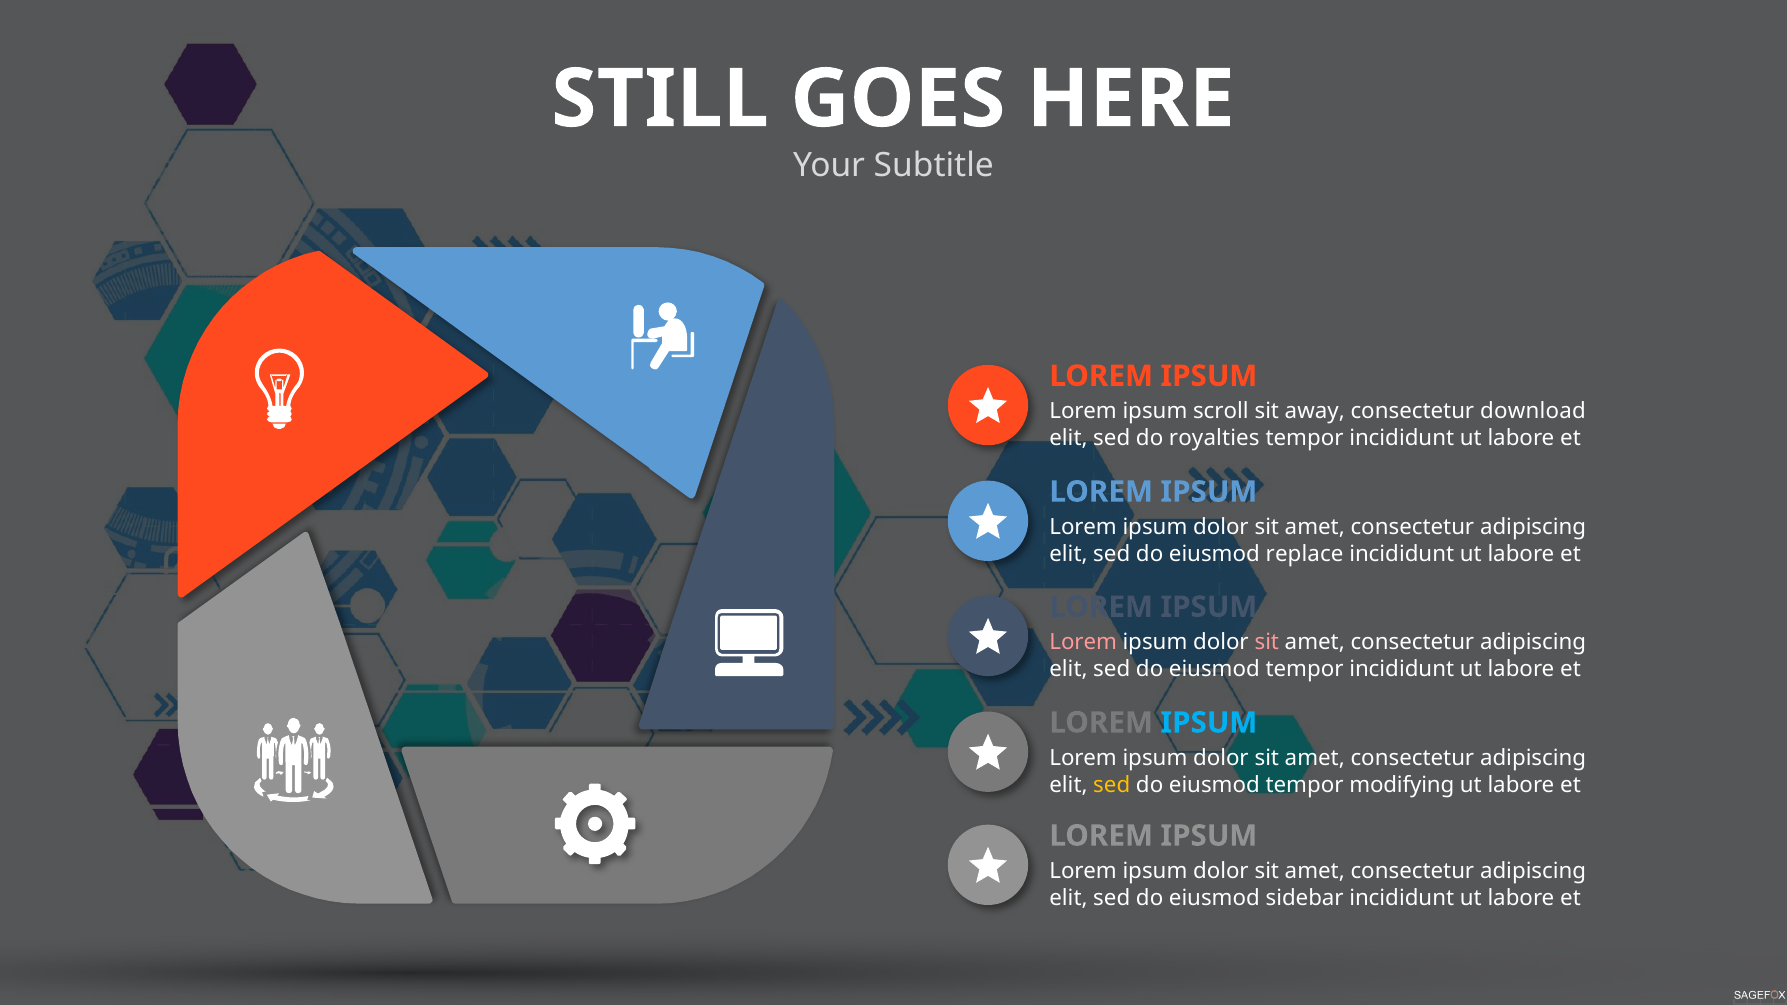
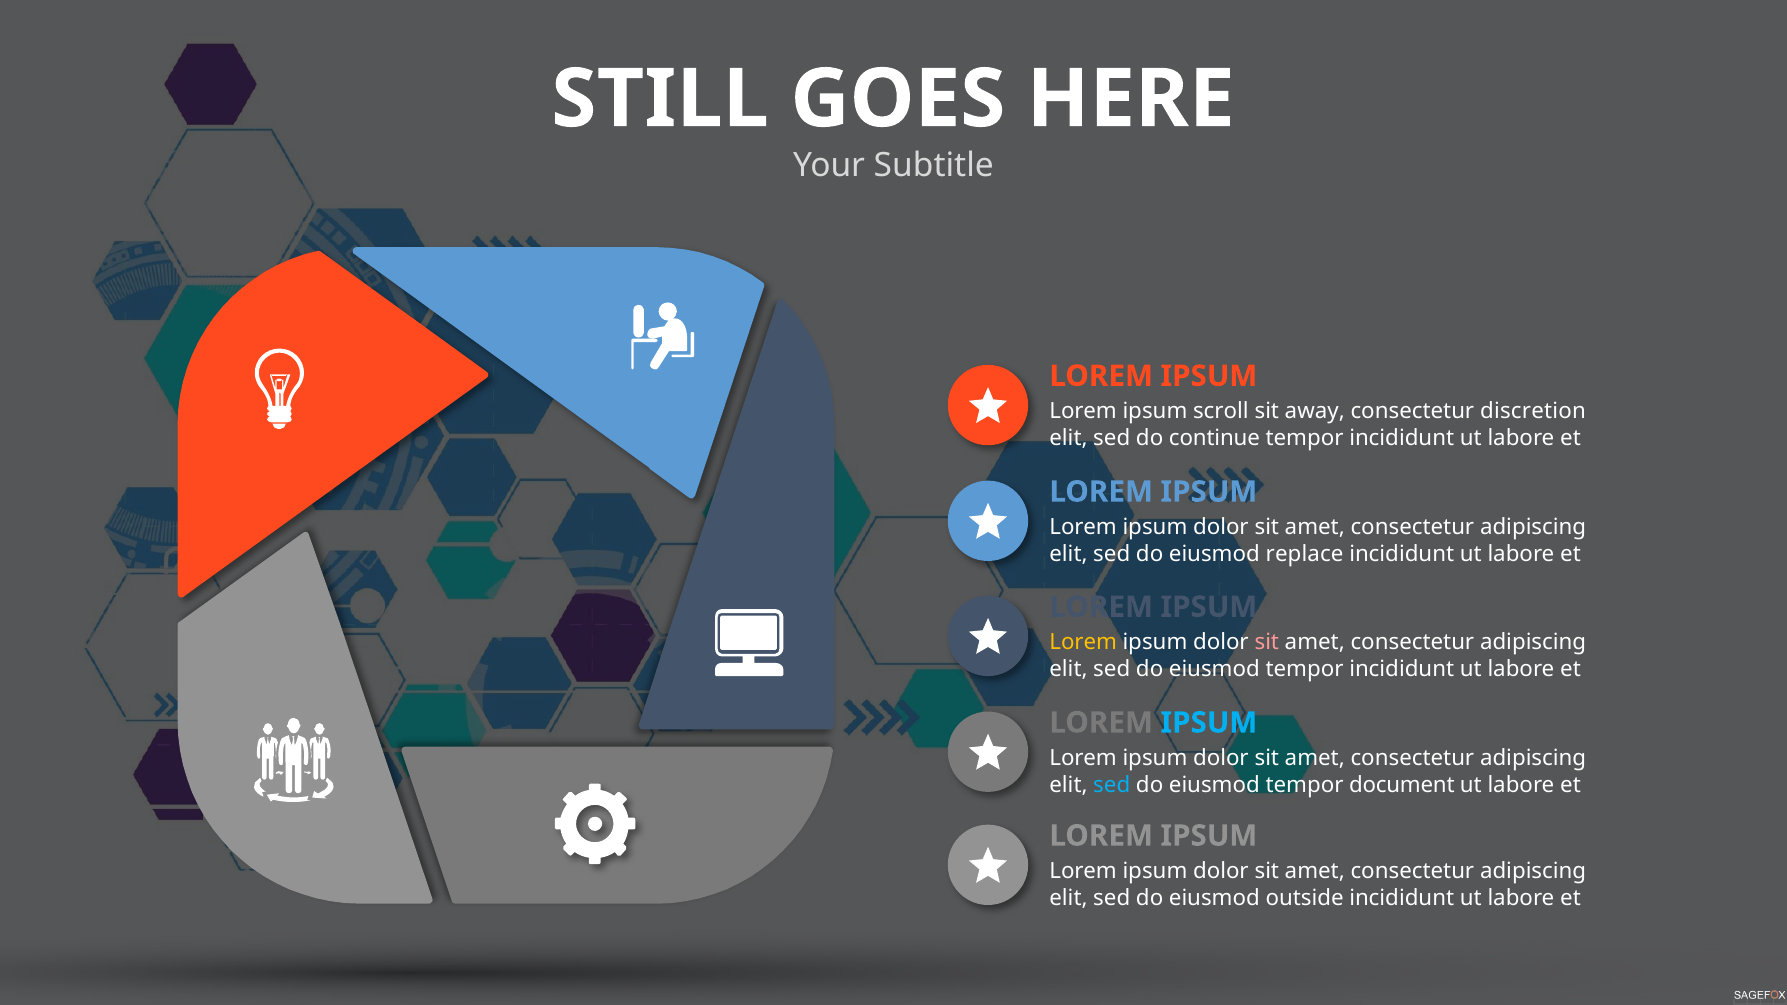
download: download -> discretion
royalties: royalties -> continue
Lorem at (1083, 642) colour: pink -> yellow
sed at (1112, 785) colour: yellow -> light blue
modifying: modifying -> document
sidebar: sidebar -> outside
